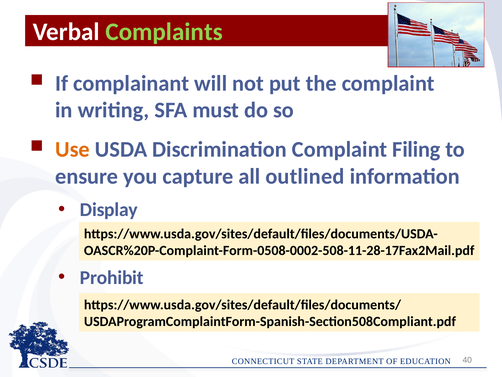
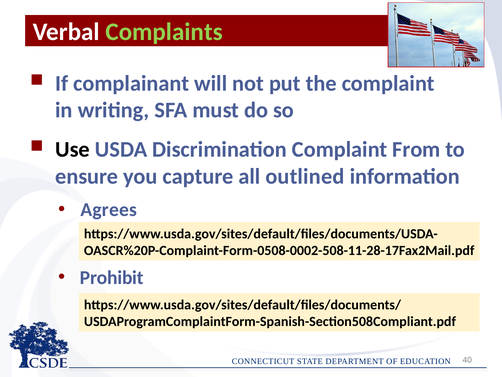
Use colour: orange -> black
Filing: Filing -> From
Display: Display -> Agrees
